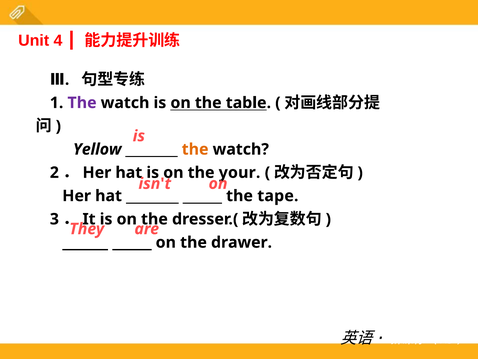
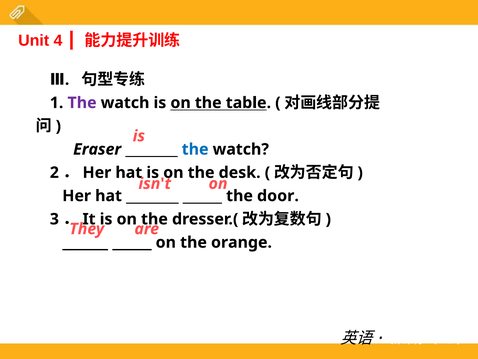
Yellow: Yellow -> Eraser
the at (195, 149) colour: orange -> blue
your: your -> desk
tape: tape -> door
drawer: drawer -> orange
